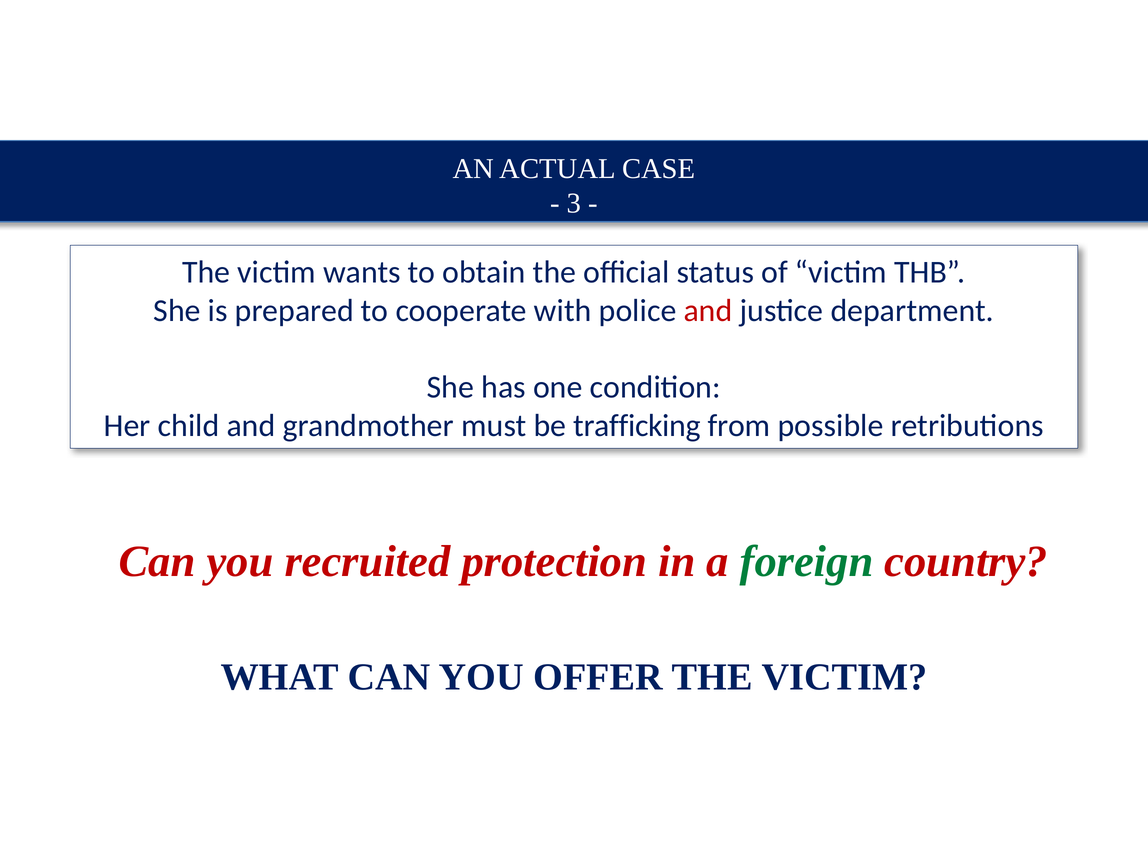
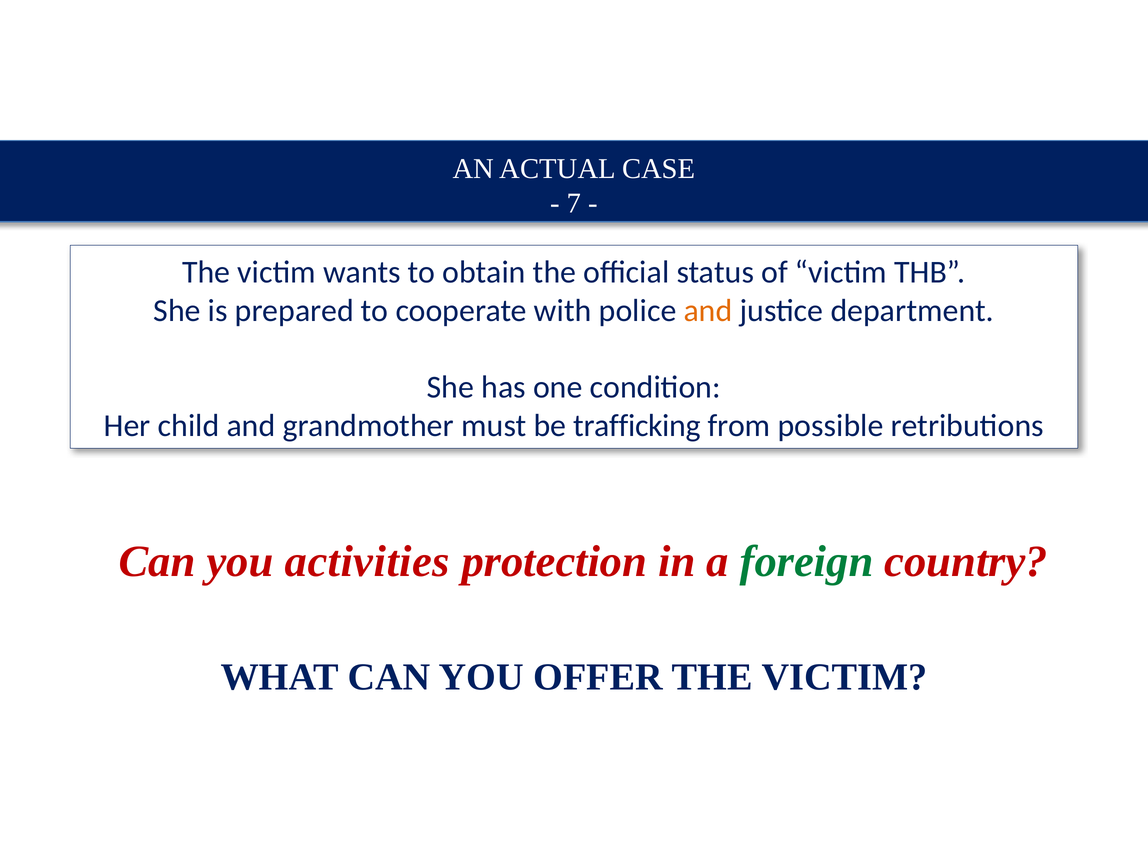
3: 3 -> 7
and at (708, 311) colour: red -> orange
recruited: recruited -> activities
